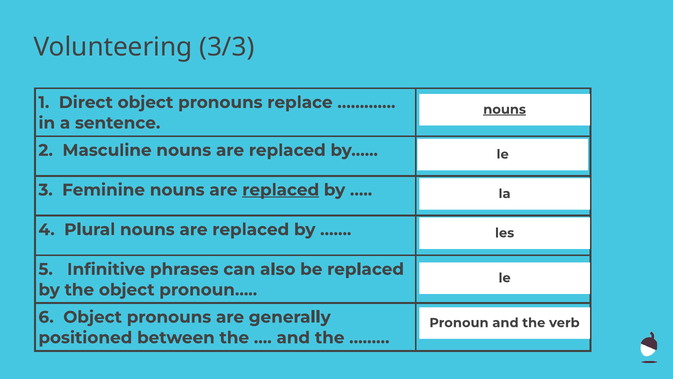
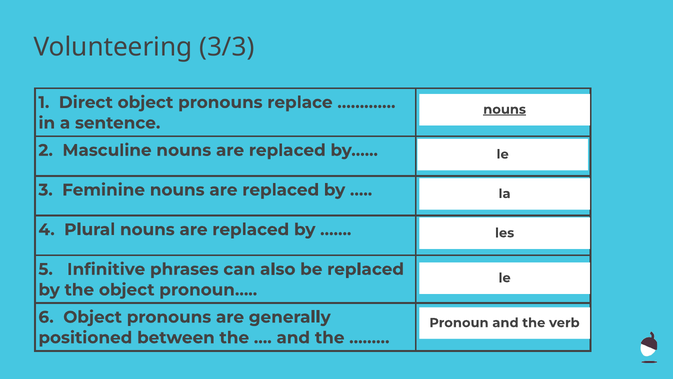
replaced at (281, 190) underline: present -> none
